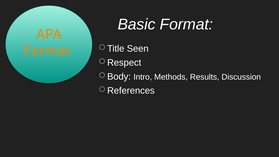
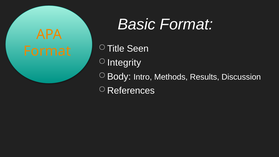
Respect: Respect -> Integrity
